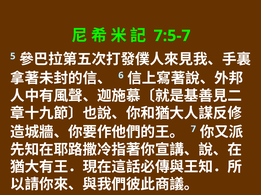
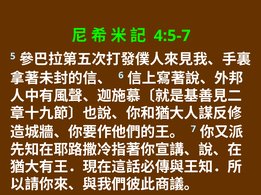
7:5-7: 7:5-7 -> 4:5-7
